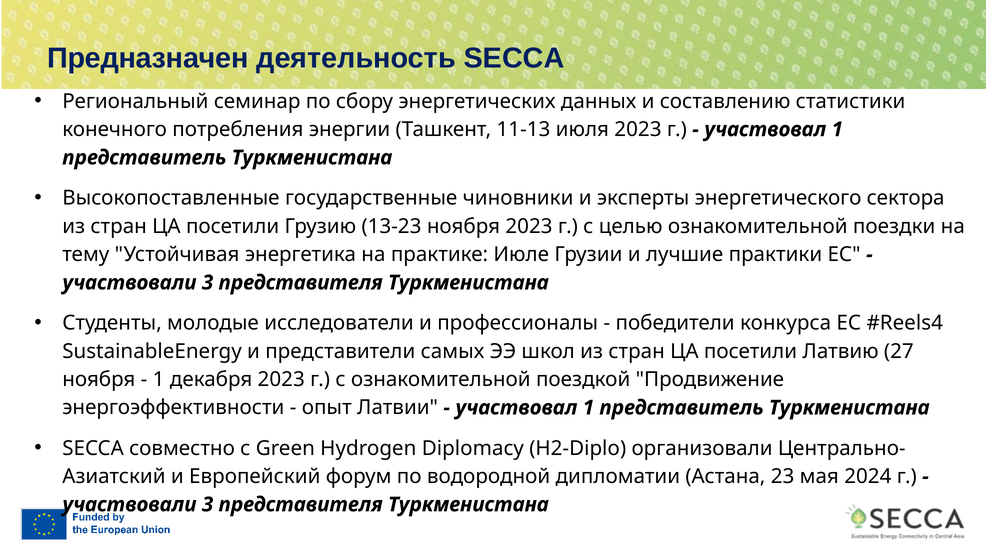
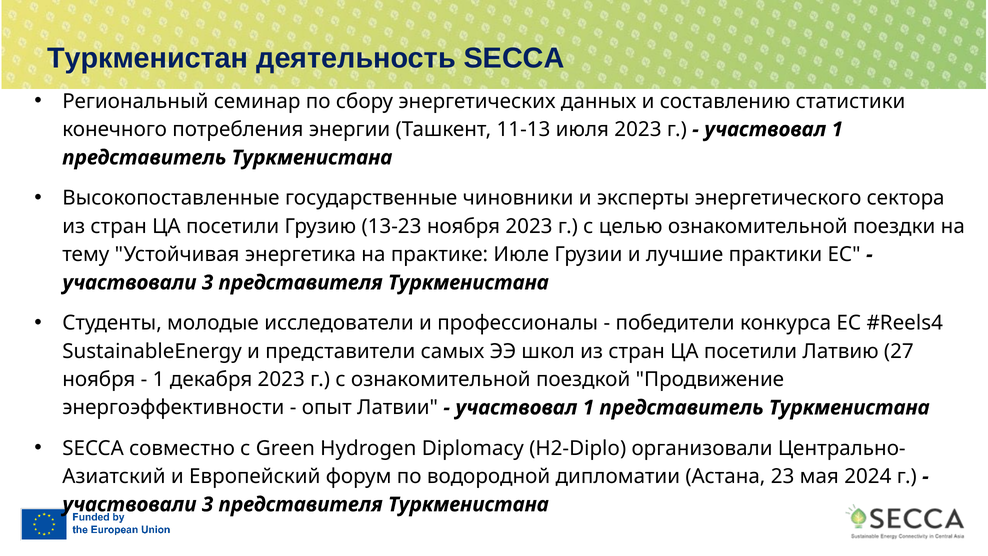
Предназначен: Предназначен -> Туркменистан
